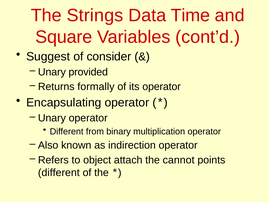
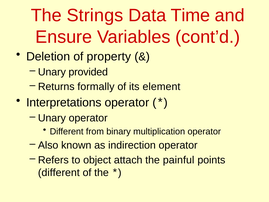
Square: Square -> Ensure
Suggest: Suggest -> Deletion
consider: consider -> property
its operator: operator -> element
Encapsulating: Encapsulating -> Interpretations
cannot: cannot -> painful
